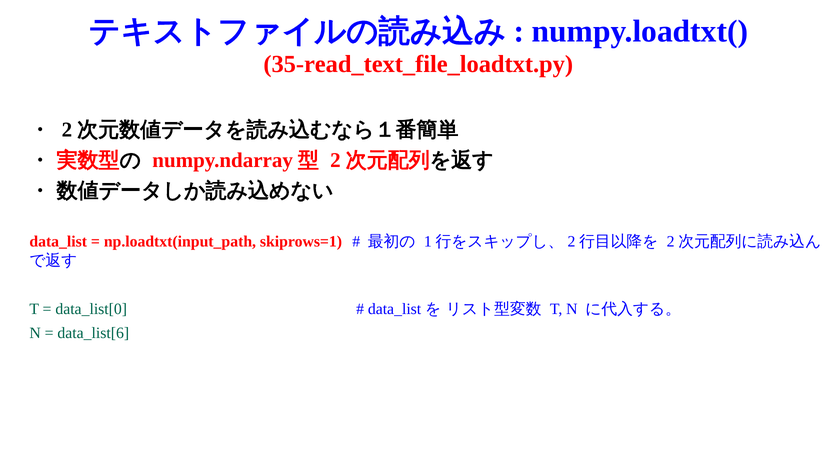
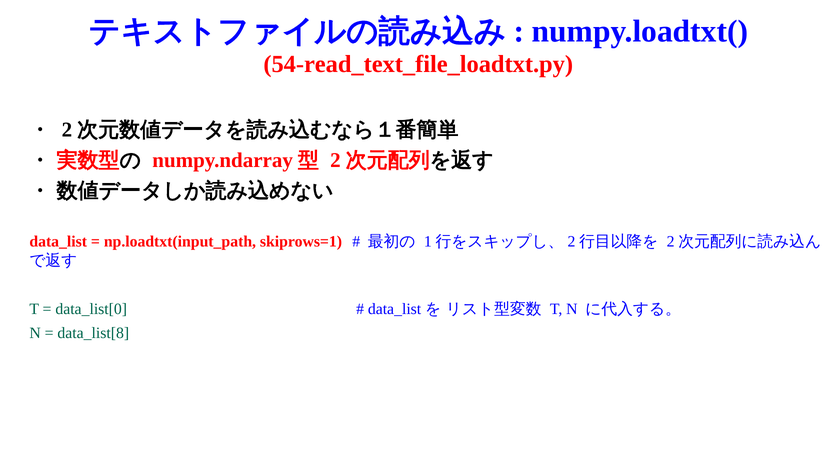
35-read_text_file_loadtxt.py: 35-read_text_file_loadtxt.py -> 54-read_text_file_loadtxt.py
data_list[6: data_list[6 -> data_list[8
